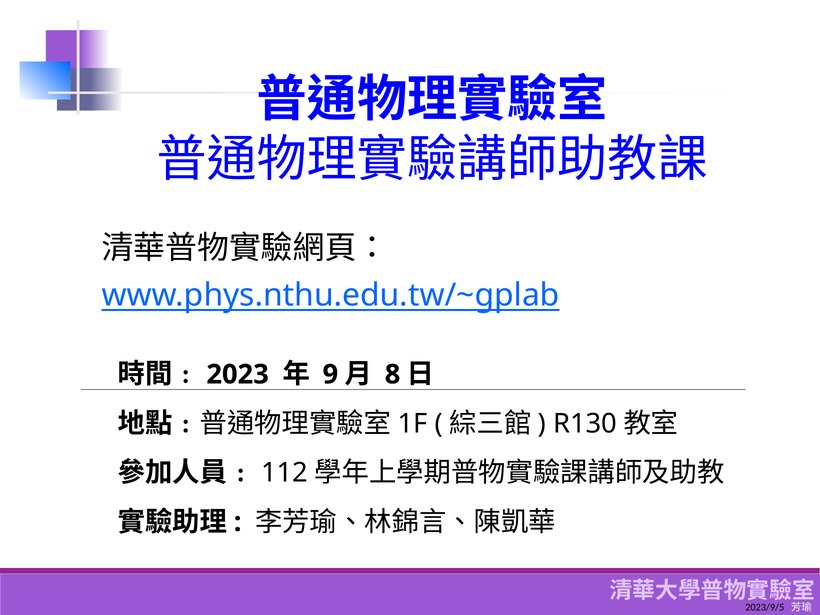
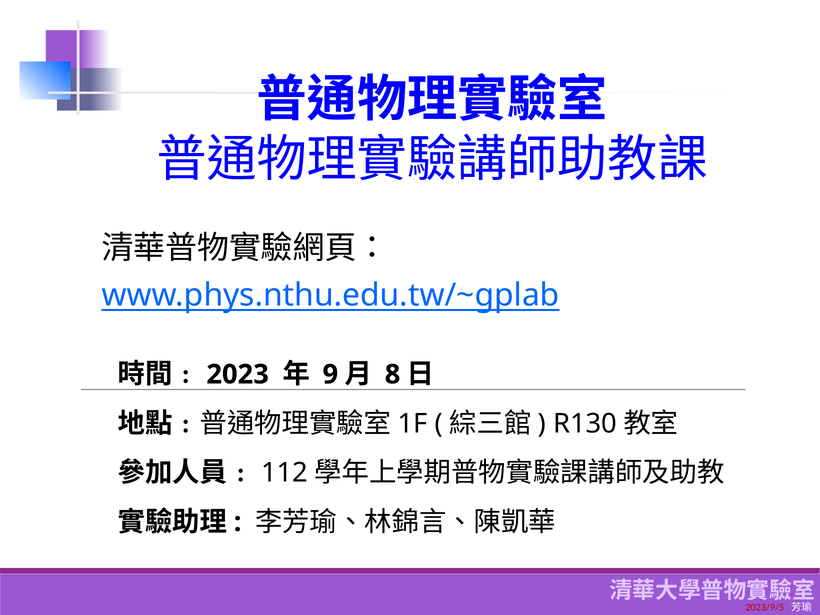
2023/9/5 colour: black -> red
